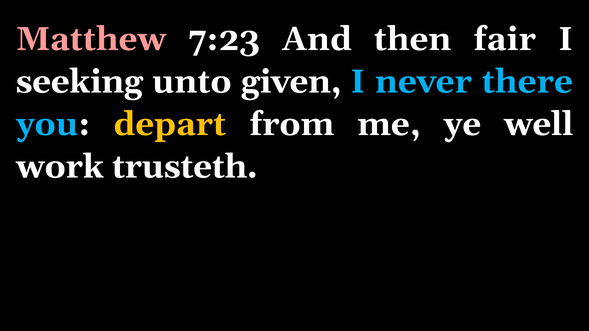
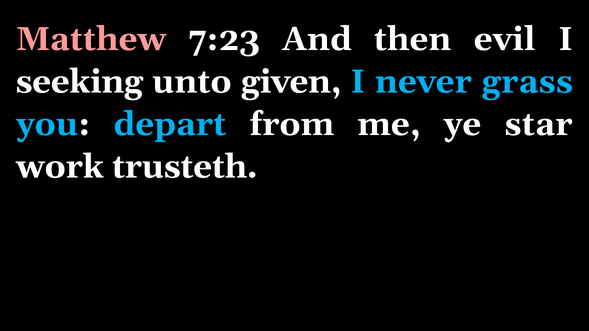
fair: fair -> evil
there: there -> grass
depart colour: yellow -> light blue
well: well -> star
